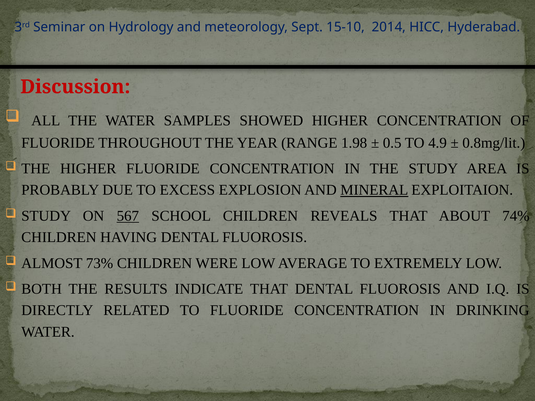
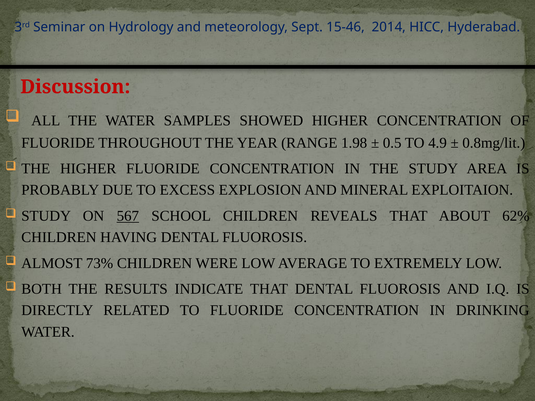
15-10: 15-10 -> 15-46
MINERAL underline: present -> none
74%: 74% -> 62%
